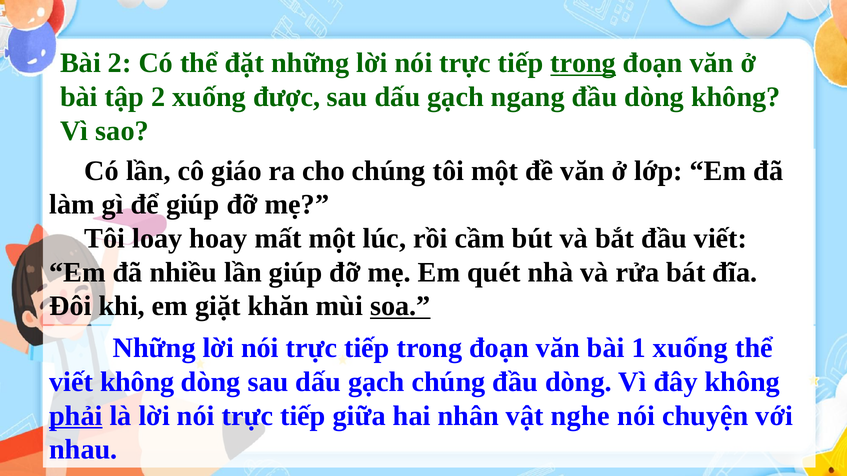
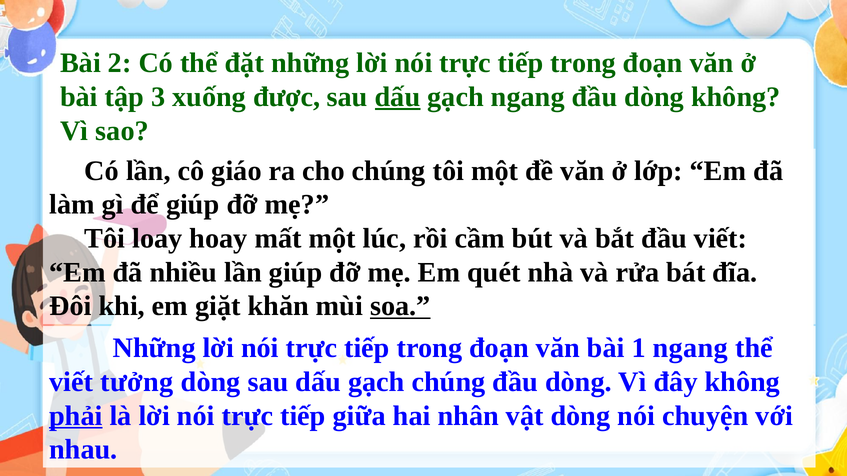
trong at (583, 63) underline: present -> none
tập 2: 2 -> 3
dấu at (398, 97) underline: none -> present
1 xuống: xuống -> ngang
viết không: không -> tưởng
vật nghe: nghe -> dòng
